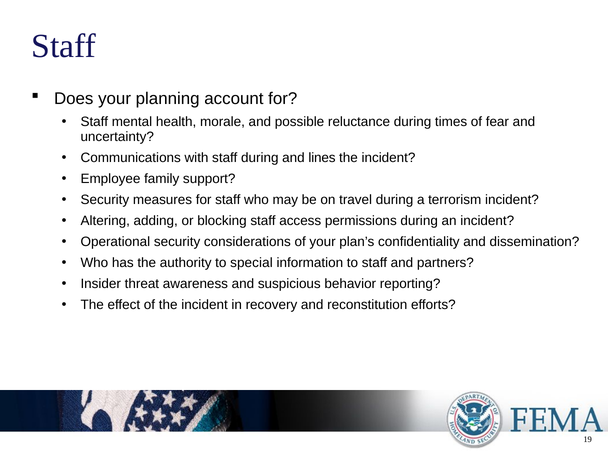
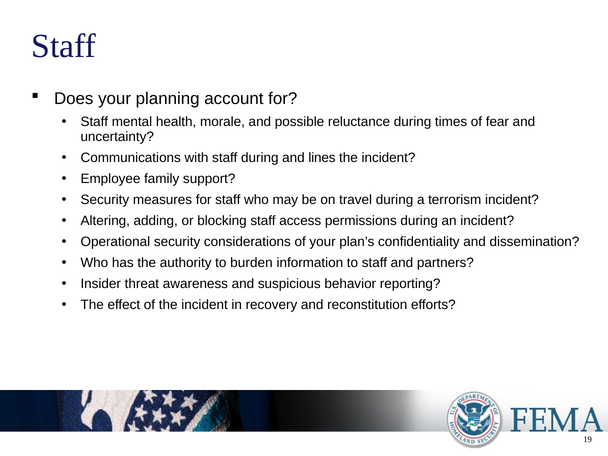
special: special -> burden
